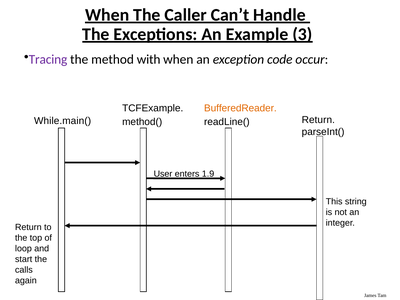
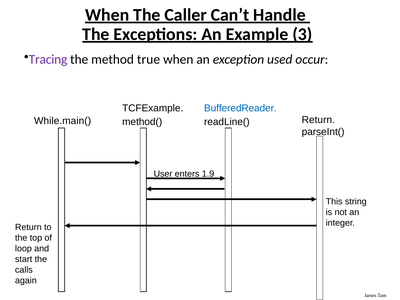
with: with -> true
code: code -> used
BufferedReader colour: orange -> blue
